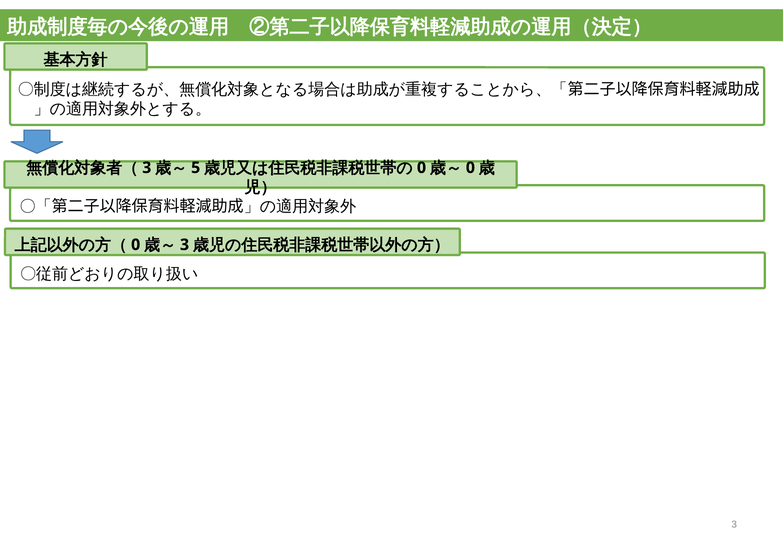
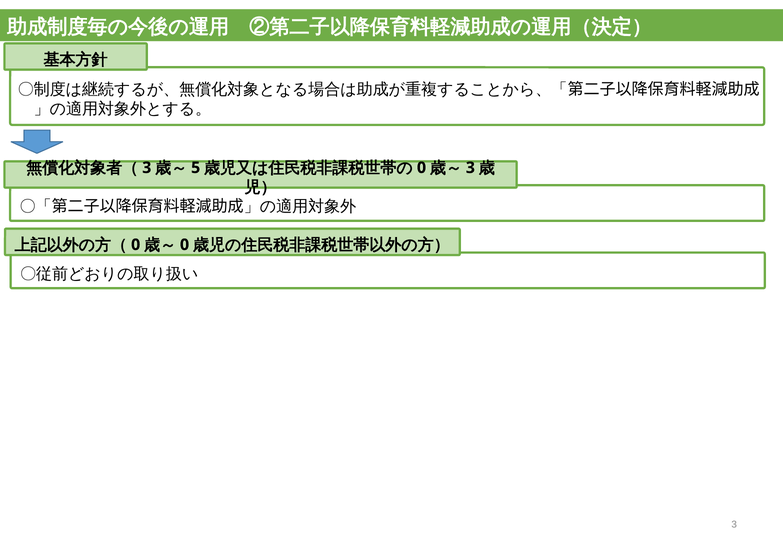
0 at (470, 168): 0 -> 3
3 at (185, 245): 3 -> 0
